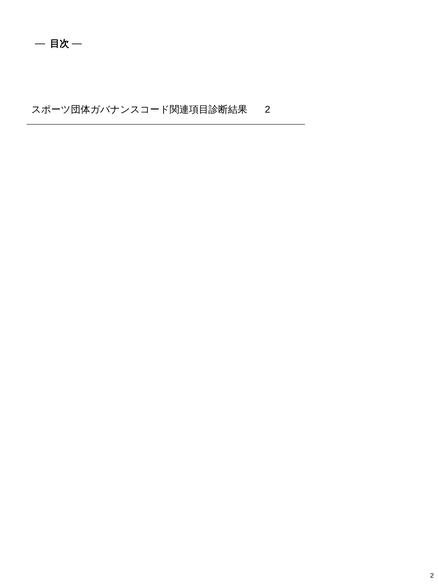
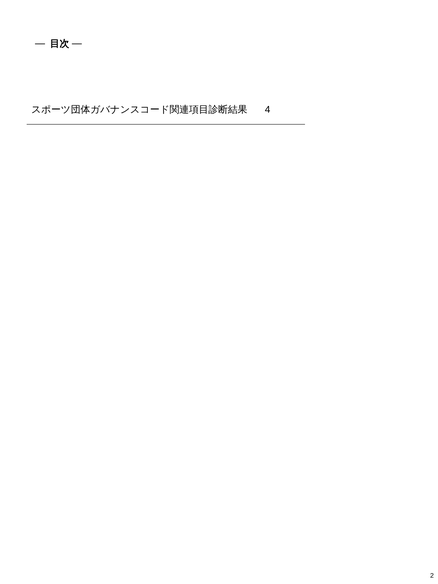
2 at (268, 110): 2 -> 4
